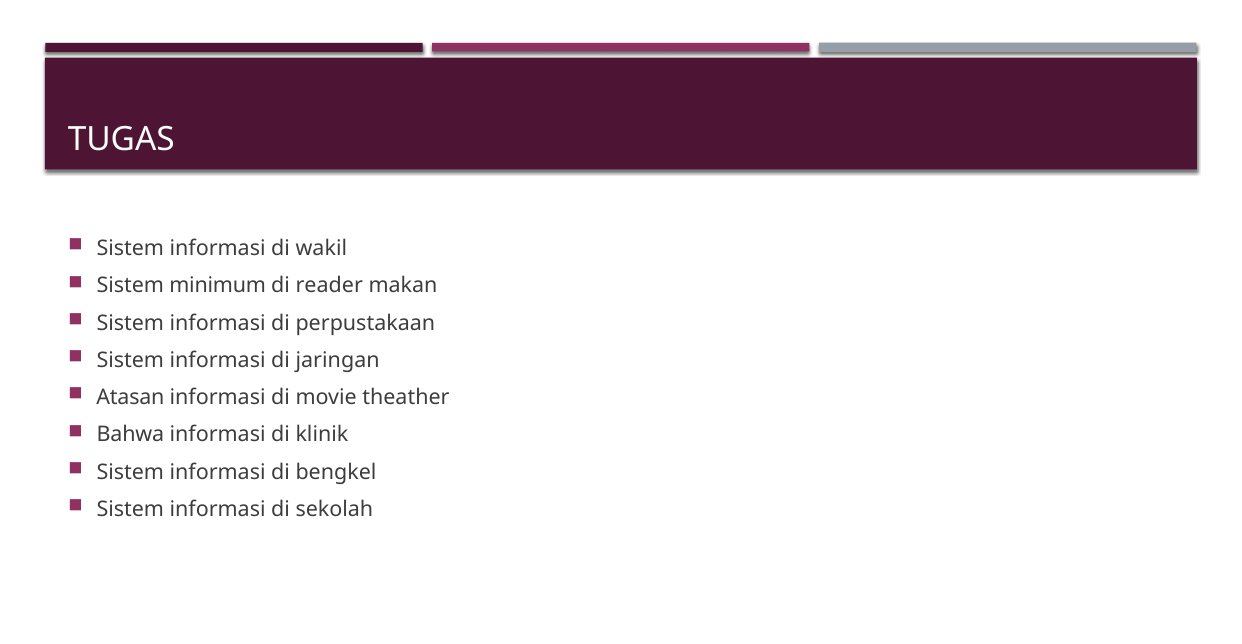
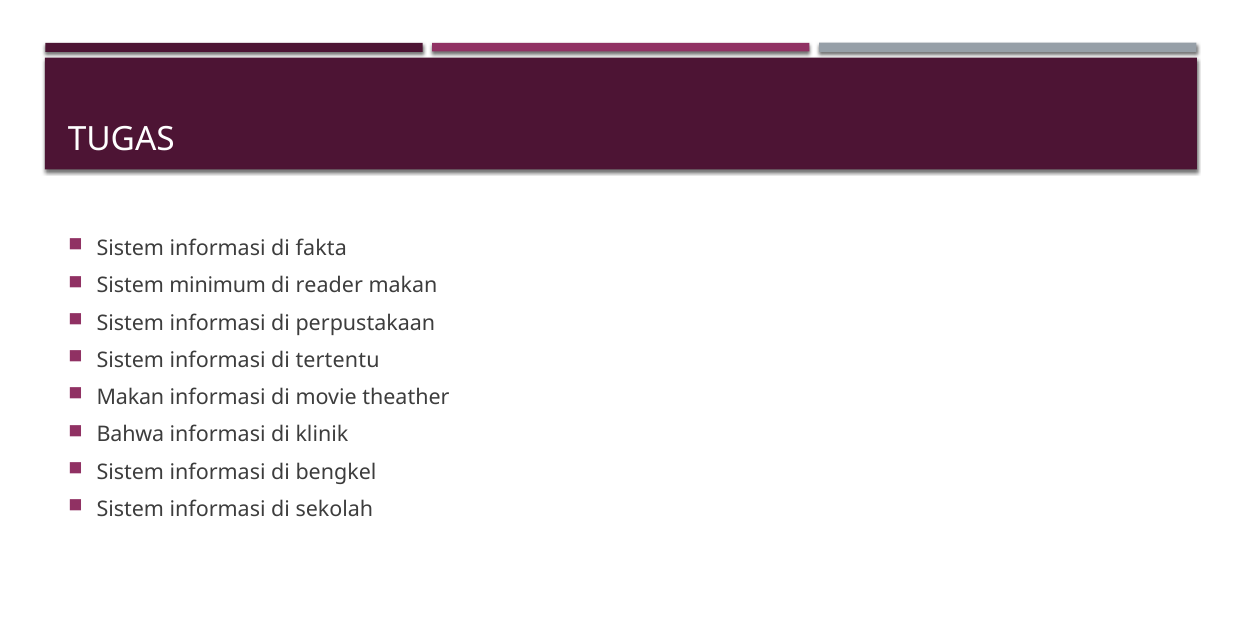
wakil: wakil -> fakta
jaringan: jaringan -> tertentu
Atasan at (130, 398): Atasan -> Makan
